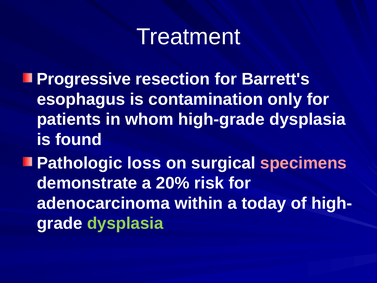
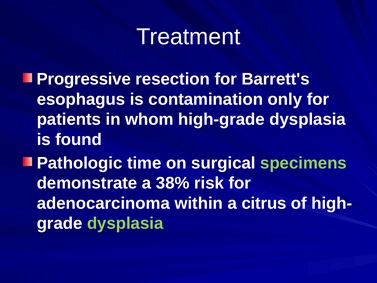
loss: loss -> time
specimens colour: pink -> light green
20%: 20% -> 38%
today: today -> citrus
